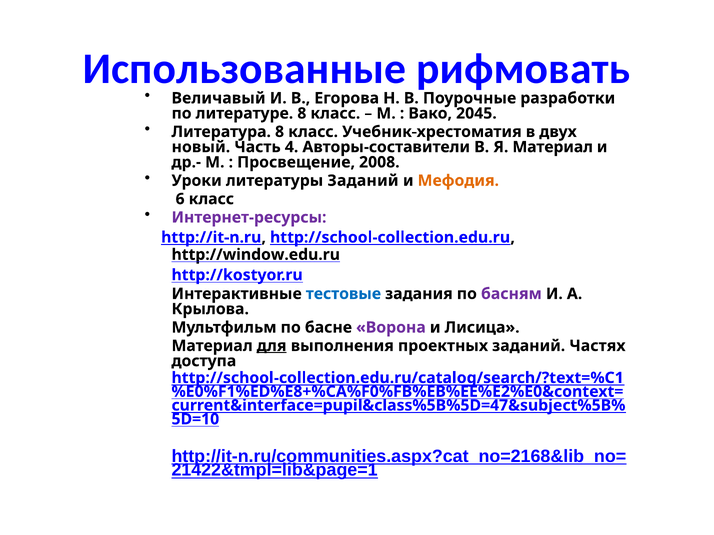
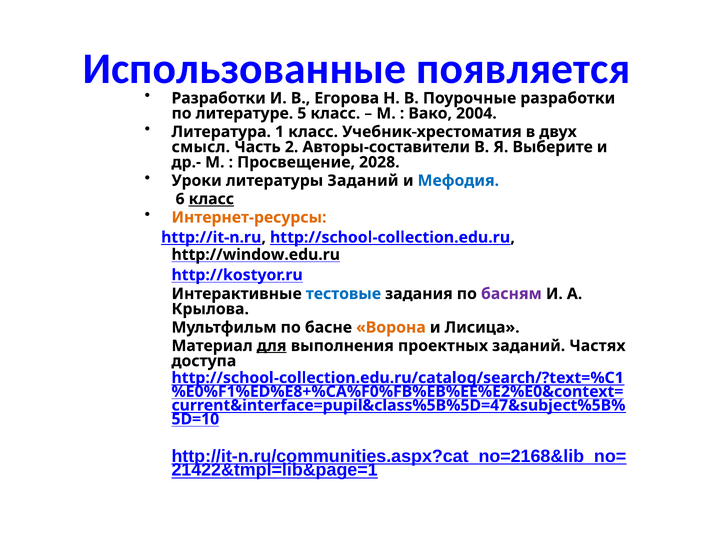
рифмовать: рифмовать -> появляется
Величавый at (219, 98): Величавый -> Разработки
литературе 8: 8 -> 5
2045: 2045 -> 2004
Литература 8: 8 -> 1
новый: новый -> смысл
4: 4 -> 2
Я Материал: Материал -> Выберите
2008: 2008 -> 2028
Мефодия colour: orange -> blue
класс at (211, 199) underline: none -> present
Интернет-ресурсы colour: purple -> orange
Ворона colour: purple -> orange
